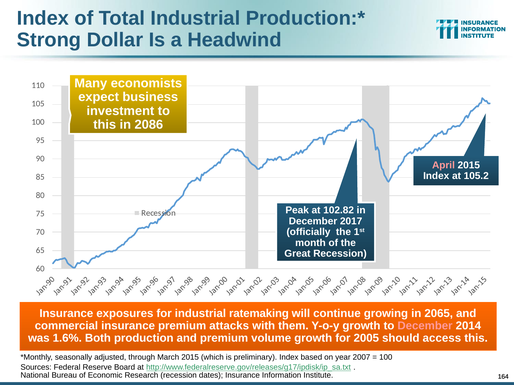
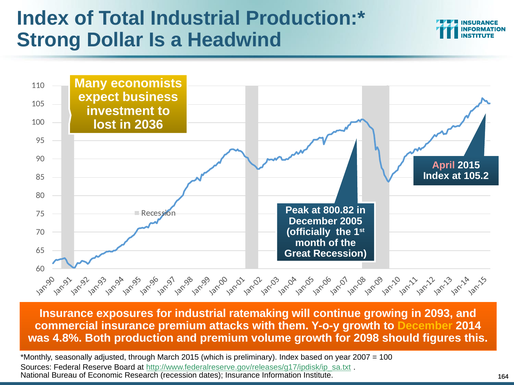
this at (105, 125): this -> lost
2086: 2086 -> 2036
102.82: 102.82 -> 800.82
2017: 2017 -> 2005
2065: 2065 -> 2093
December at (425, 326) colour: pink -> yellow
1.6%: 1.6% -> 4.8%
2005: 2005 -> 2098
access: access -> figures
